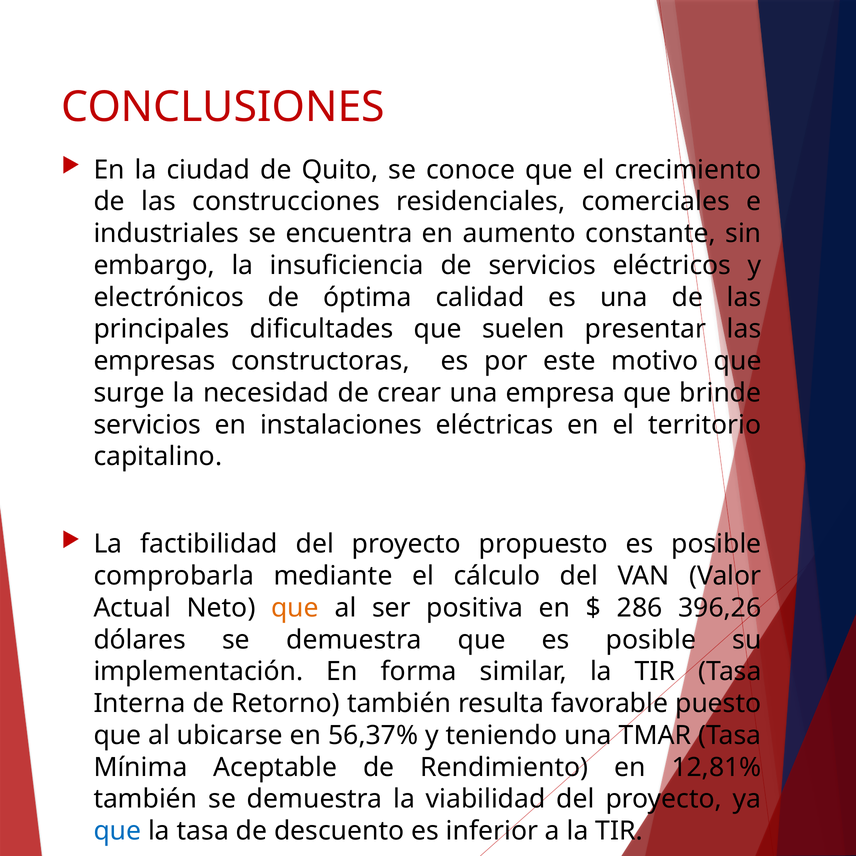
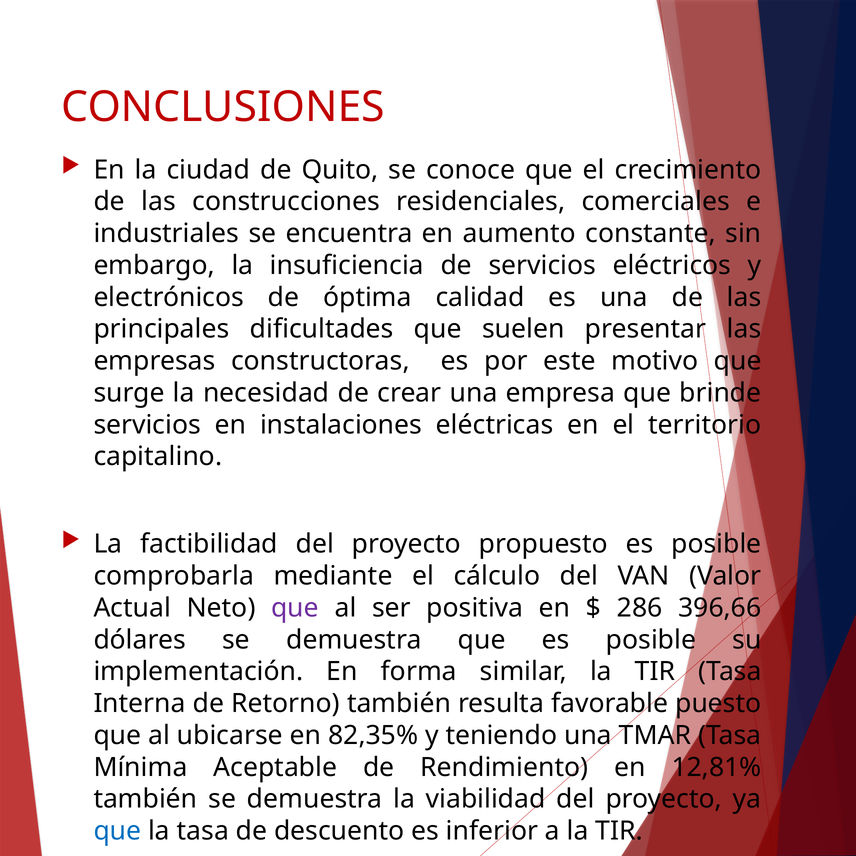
que at (295, 608) colour: orange -> purple
396,26: 396,26 -> 396,66
56,37%: 56,37% -> 82,35%
